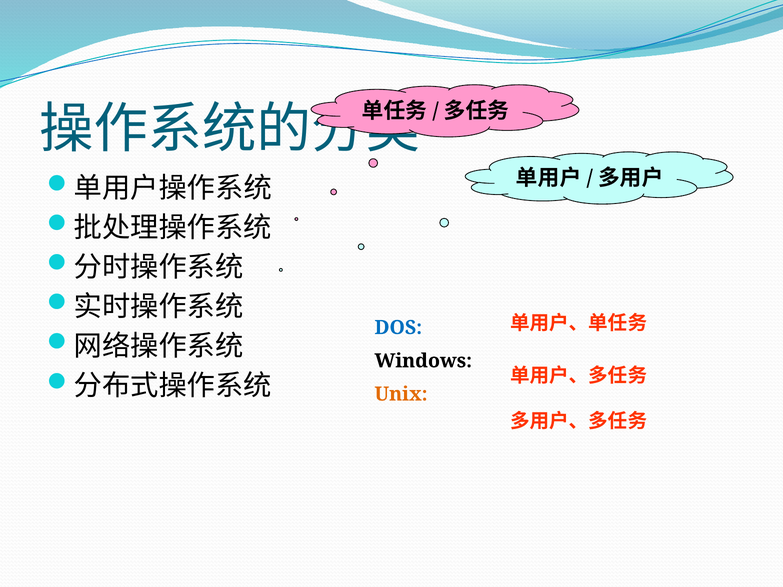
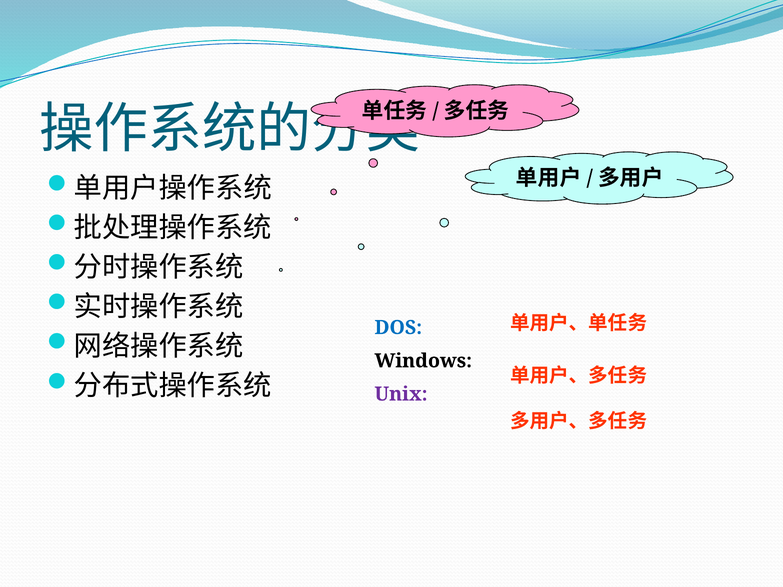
Unix colour: orange -> purple
